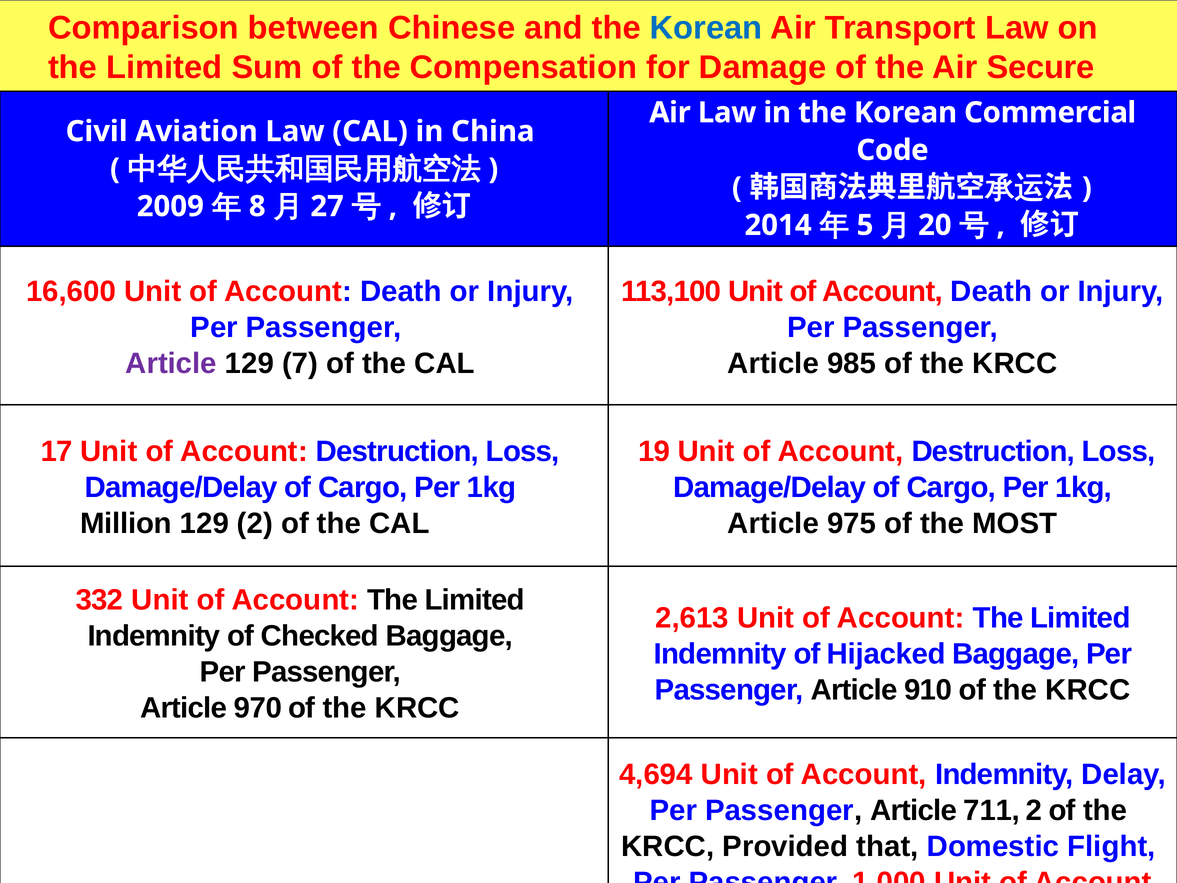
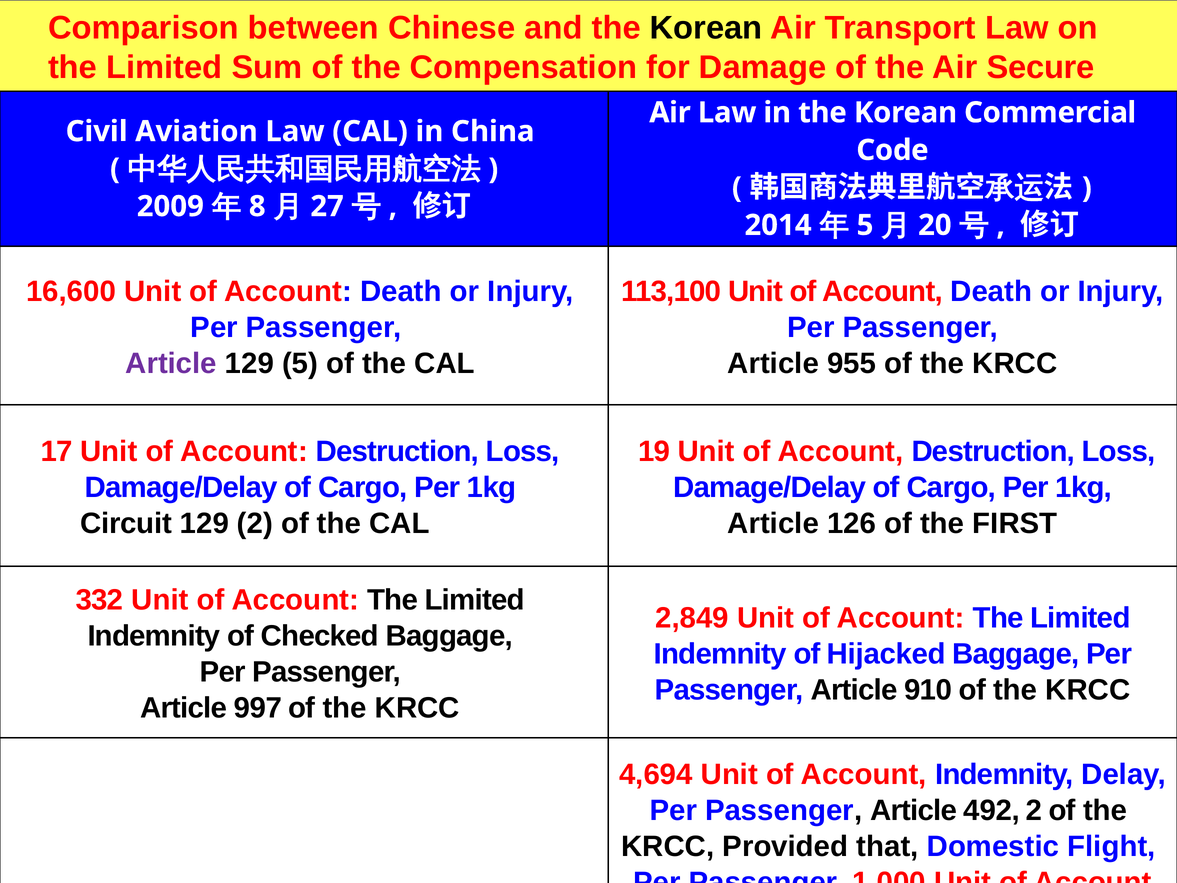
Korean at (706, 28) colour: blue -> black
129 7: 7 -> 5
985: 985 -> 955
Million: Million -> Circuit
975: 975 -> 126
MOST: MOST -> FIRST
2,613: 2,613 -> 2,849
970: 970 -> 997
711: 711 -> 492
